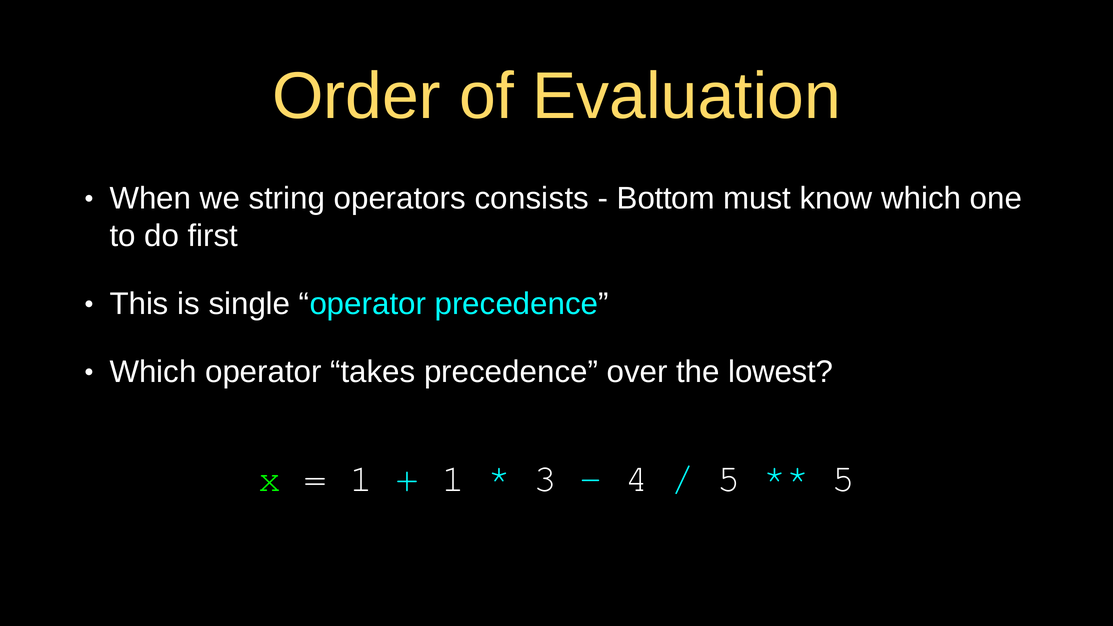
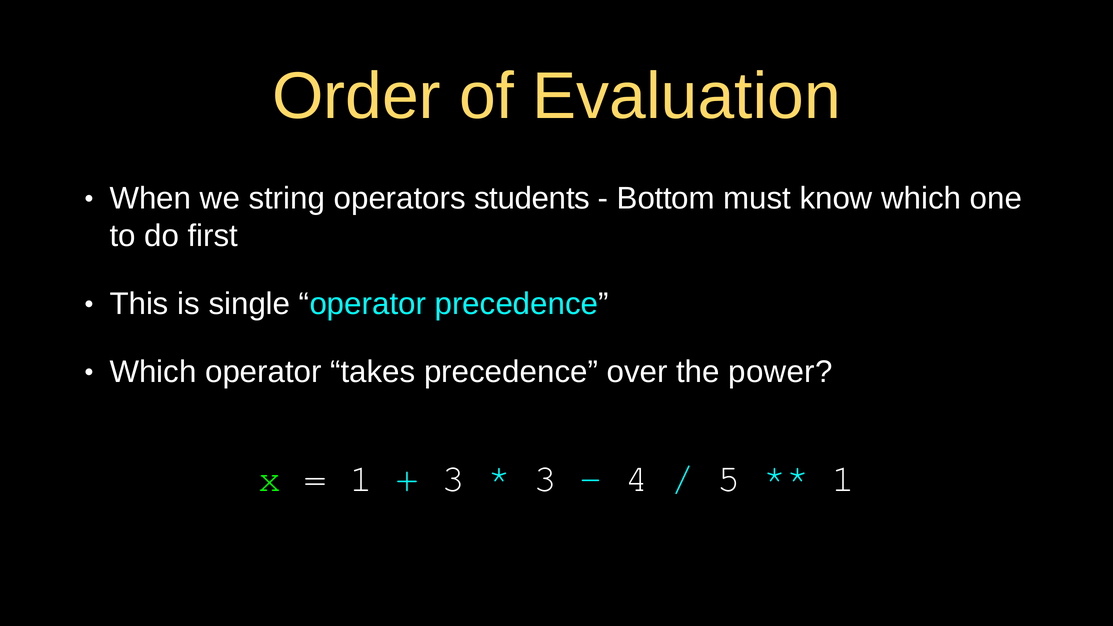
consists: consists -> students
lowest: lowest -> power
1 at (453, 479): 1 -> 3
5 at (843, 479): 5 -> 1
